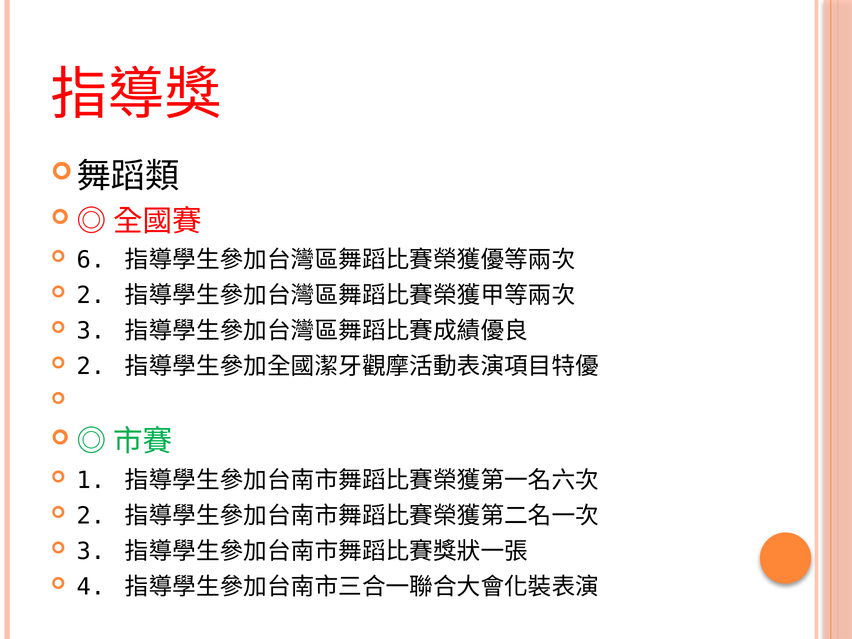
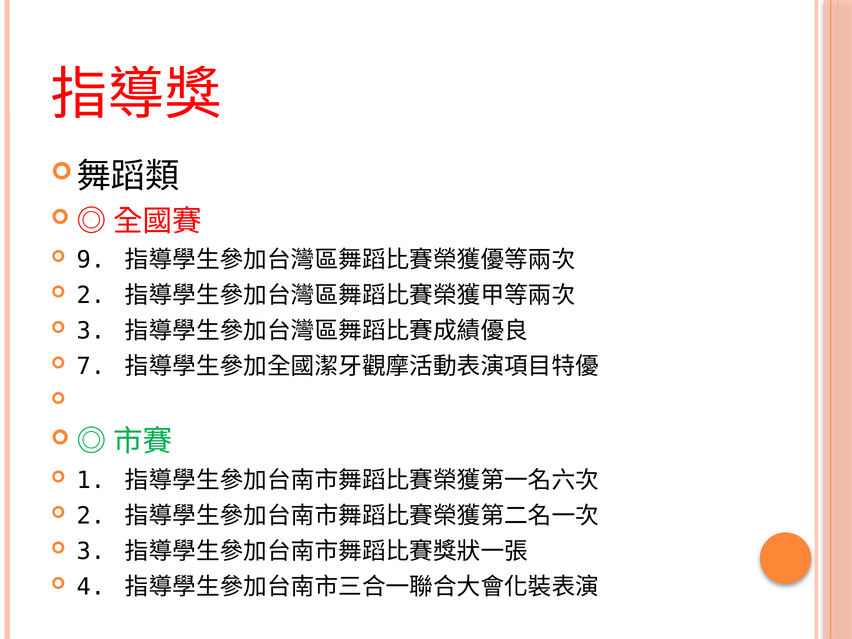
6: 6 -> 9
2 at (91, 367): 2 -> 7
